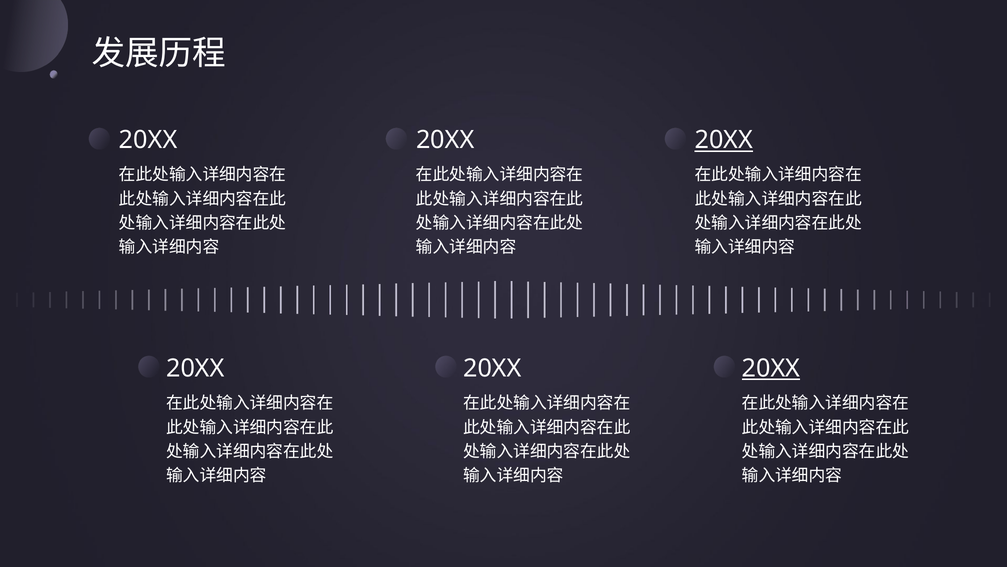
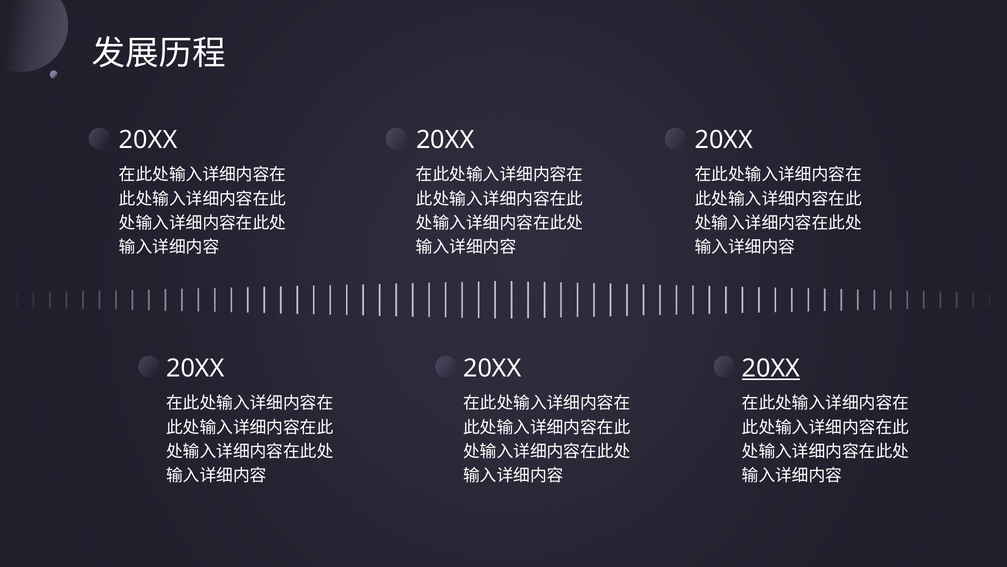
20XX at (724, 140) underline: present -> none
